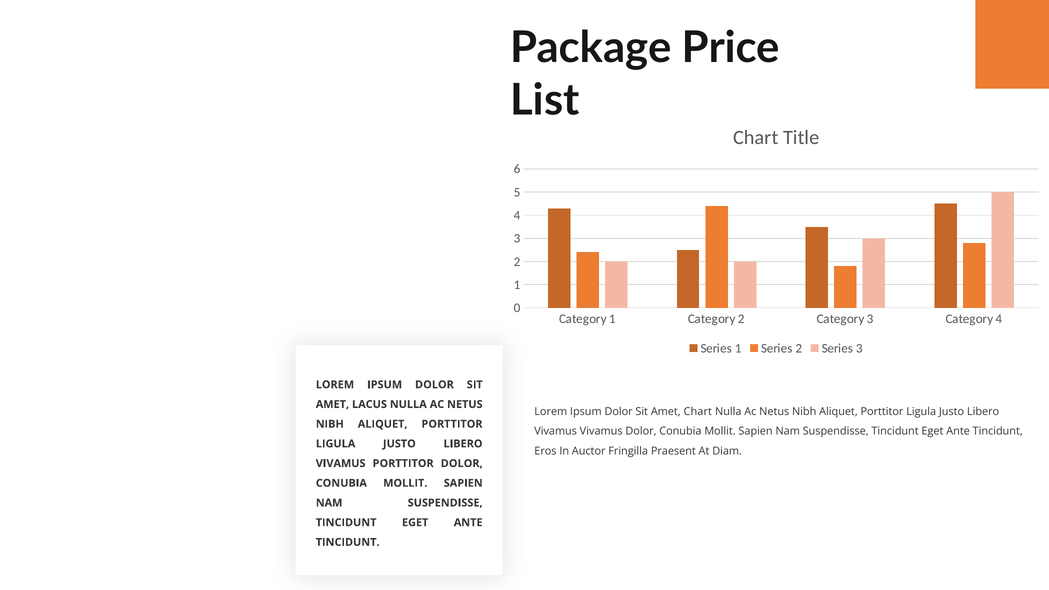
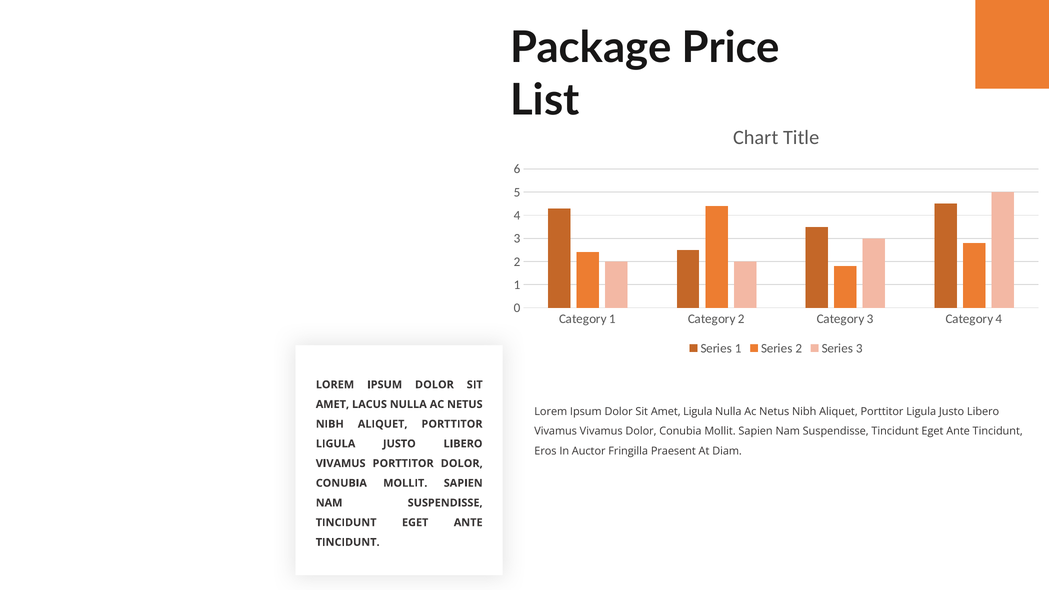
Amet Chart: Chart -> Ligula
